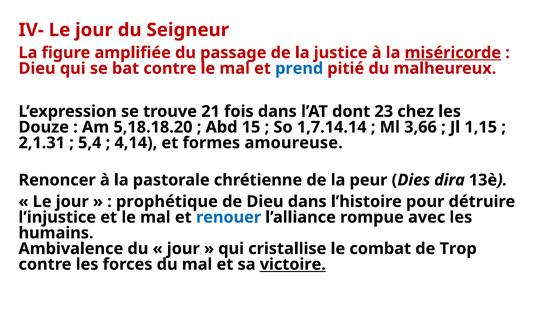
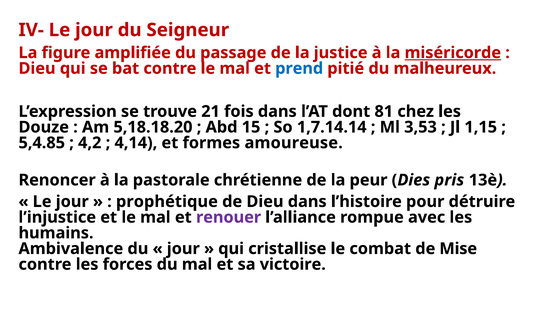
23: 23 -> 81
3,66: 3,66 -> 3,53
2,1.31: 2,1.31 -> 5,4.85
5,4: 5,4 -> 4,2
dira: dira -> pris
renouer colour: blue -> purple
Trop: Trop -> Mise
victoire underline: present -> none
